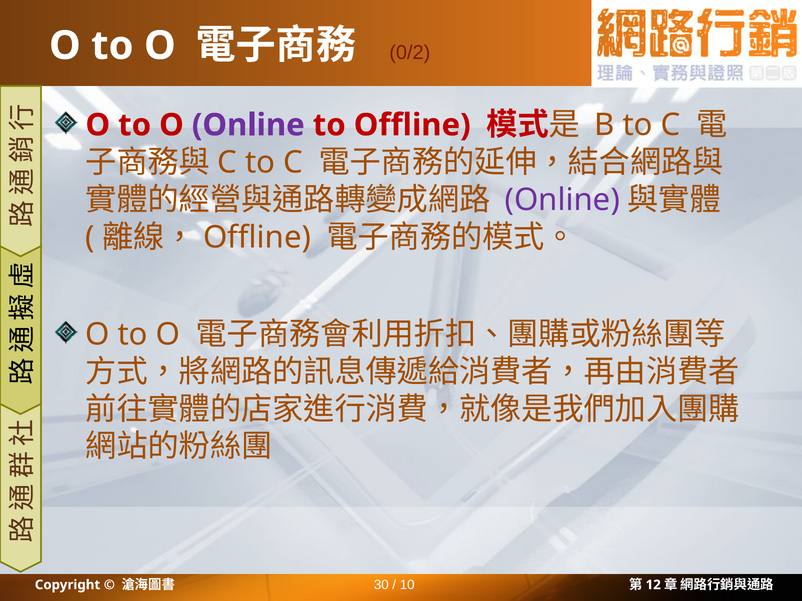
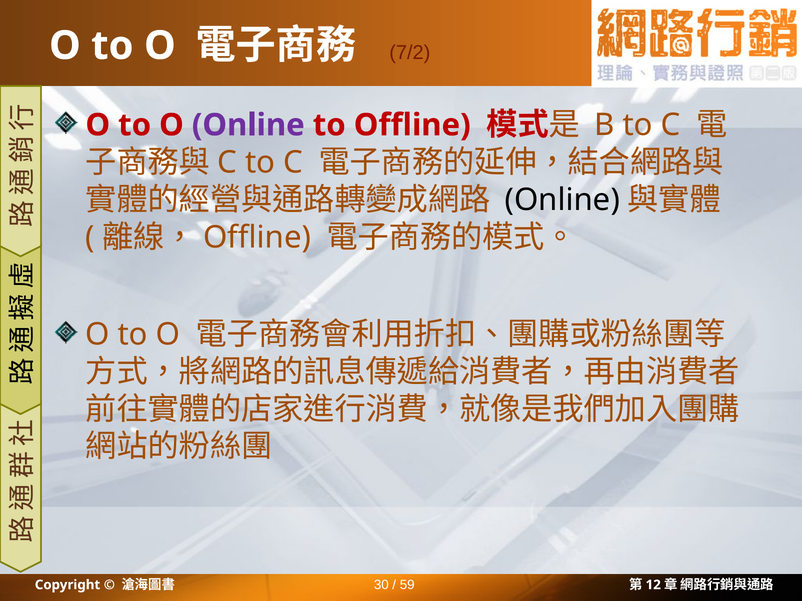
0/2: 0/2 -> 7/2
Online at (562, 200) colour: purple -> black
10: 10 -> 59
